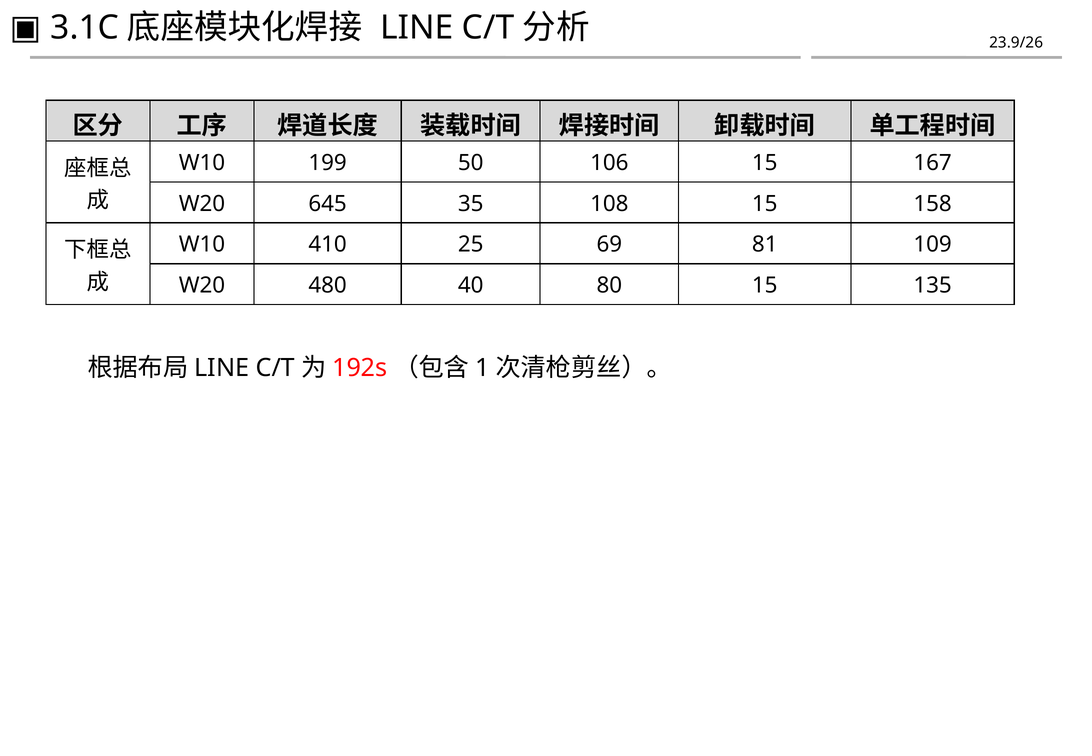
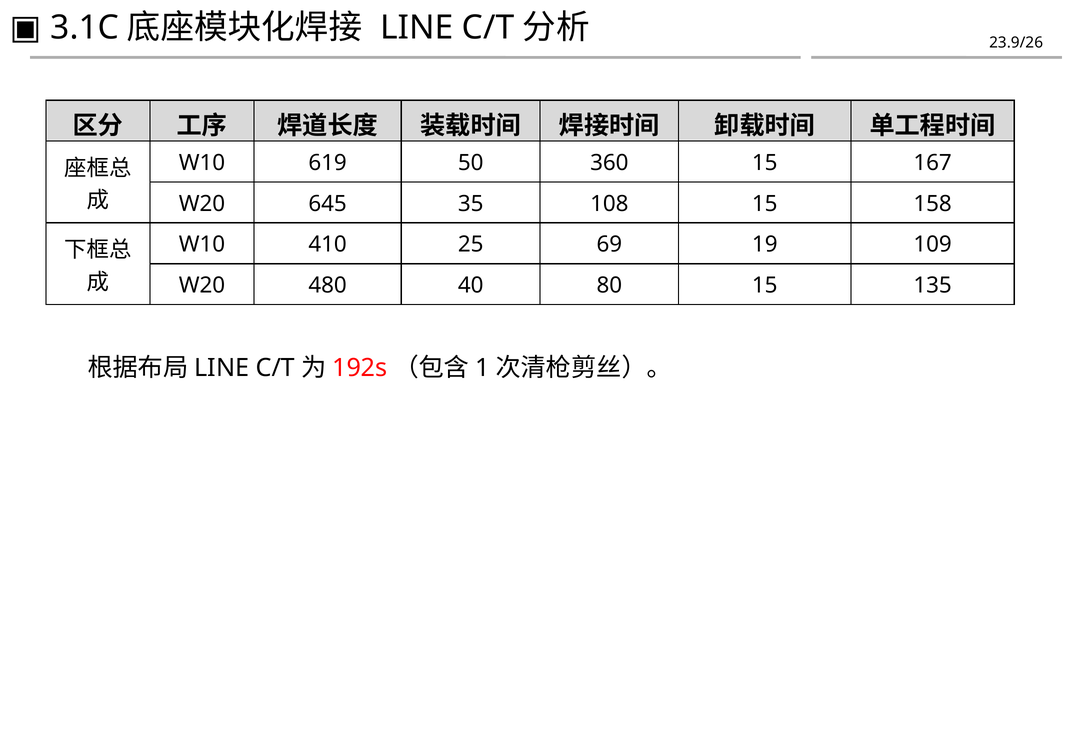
199: 199 -> 619
106: 106 -> 360
81: 81 -> 19
